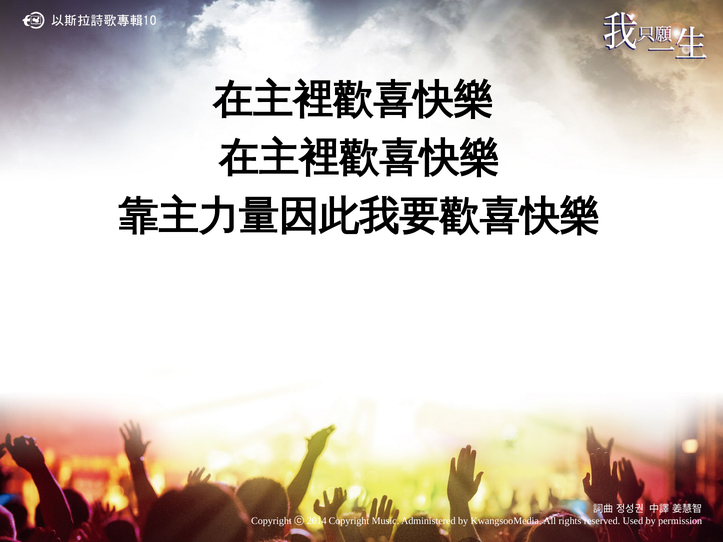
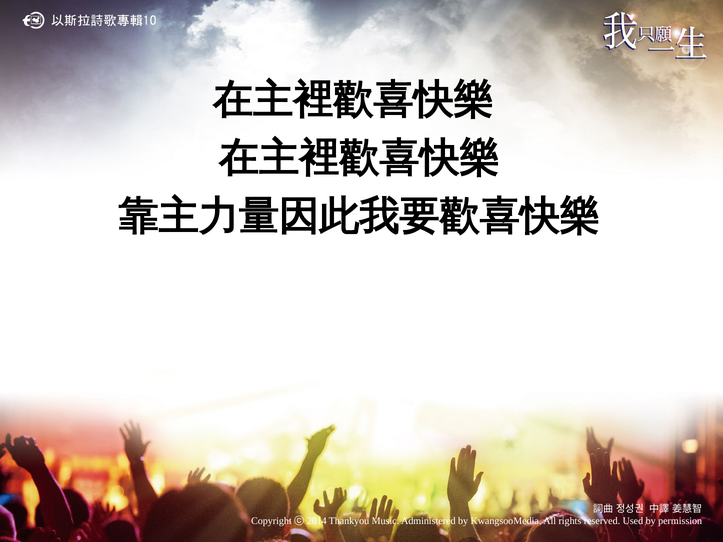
2014 Copyright: Copyright -> Thankyou
